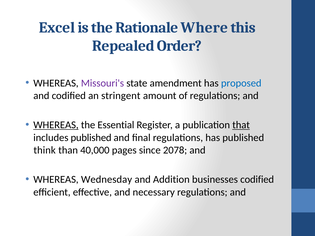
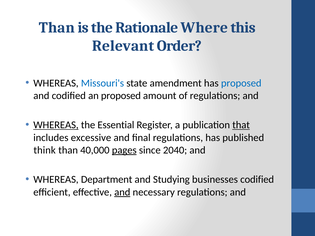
Excel at (57, 28): Excel -> Than
Repealed: Repealed -> Relevant
Missouri's colour: purple -> blue
an stringent: stringent -> proposed
includes published: published -> excessive
pages underline: none -> present
2078: 2078 -> 2040
Wednesday: Wednesday -> Department
Addition: Addition -> Studying
and at (122, 192) underline: none -> present
